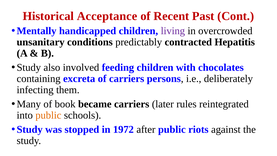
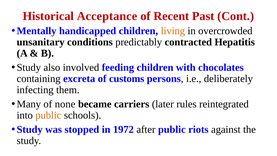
living colour: purple -> orange
of carriers: carriers -> customs
book: book -> none
